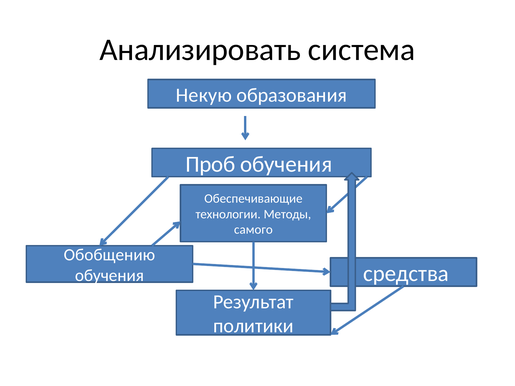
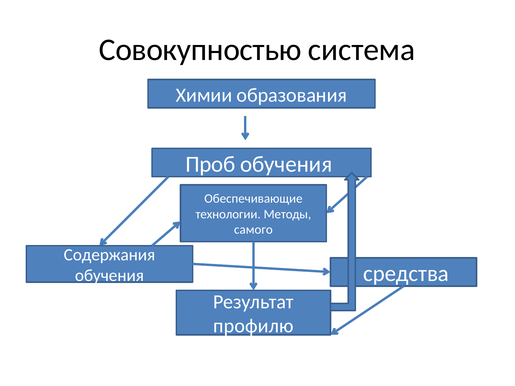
Анализировать: Анализировать -> Совокупностью
Некую: Некую -> Химии
Обобщению: Обобщению -> Содержания
политики: политики -> профилю
